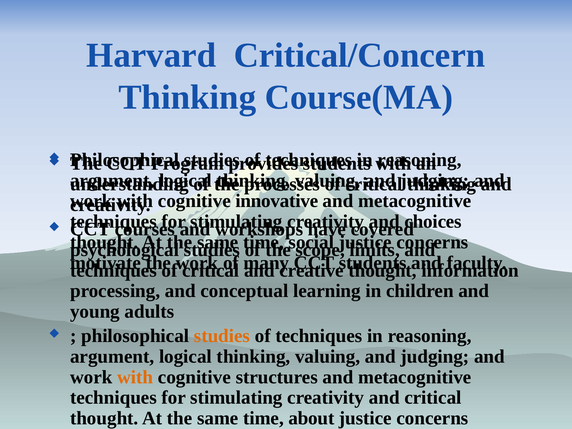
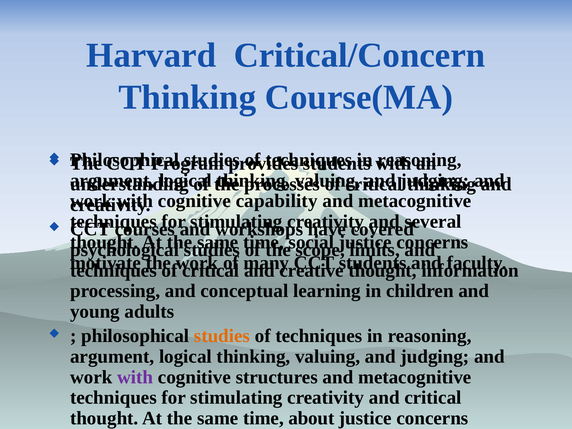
innovative: innovative -> capability
choices: choices -> several
with at (135, 377) colour: orange -> purple
